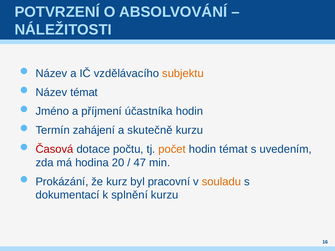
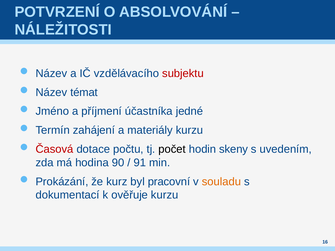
subjektu colour: orange -> red
účastníka hodin: hodin -> jedné
skutečně: skutečně -> materiály
počet colour: orange -> black
hodin témat: témat -> skeny
20: 20 -> 90
47: 47 -> 91
splnění: splnění -> ověřuje
